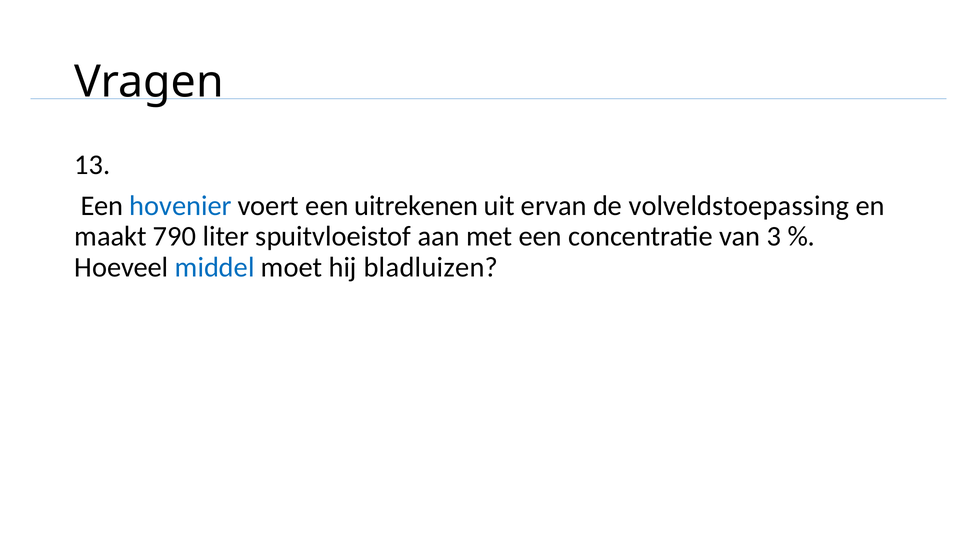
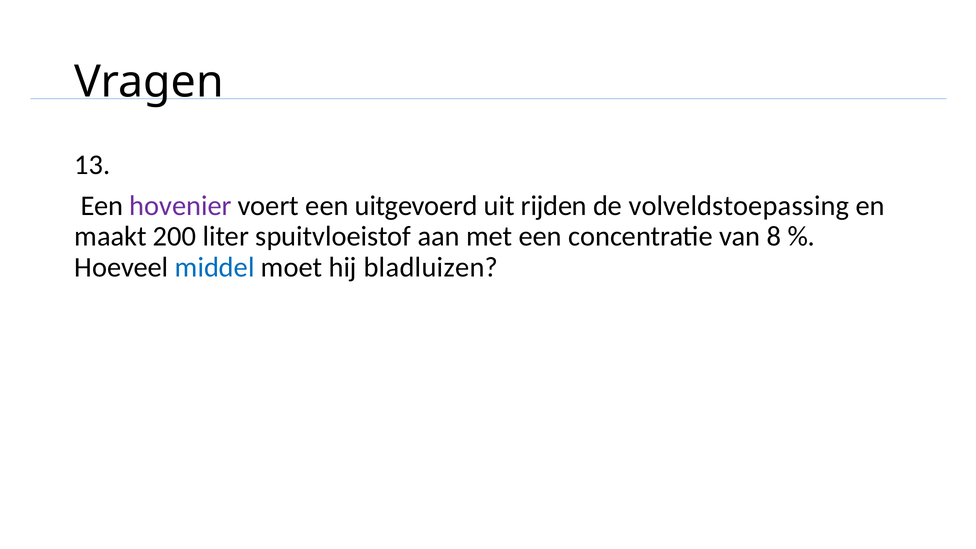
hovenier colour: blue -> purple
uitrekenen: uitrekenen -> uitgevoerd
ervan: ervan -> rijden
790: 790 -> 200
3: 3 -> 8
